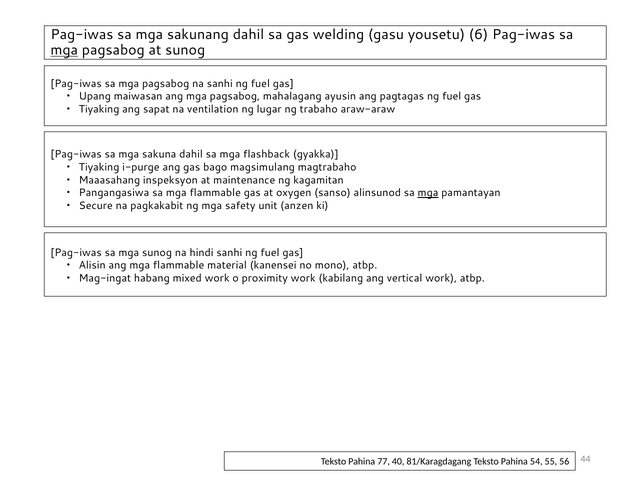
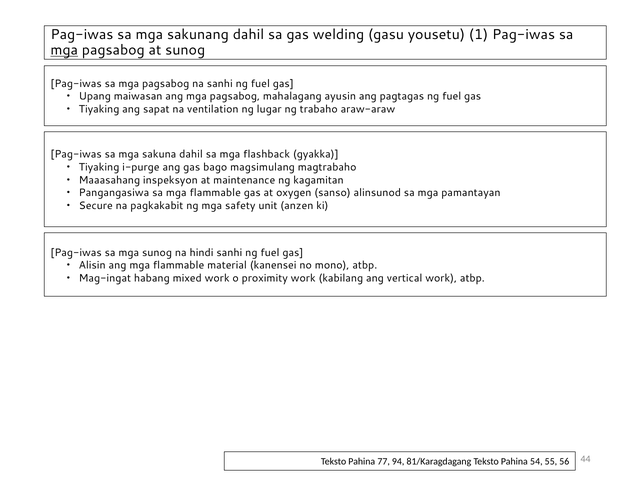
6: 6 -> 1
mga at (428, 193) underline: present -> none
40: 40 -> 94
